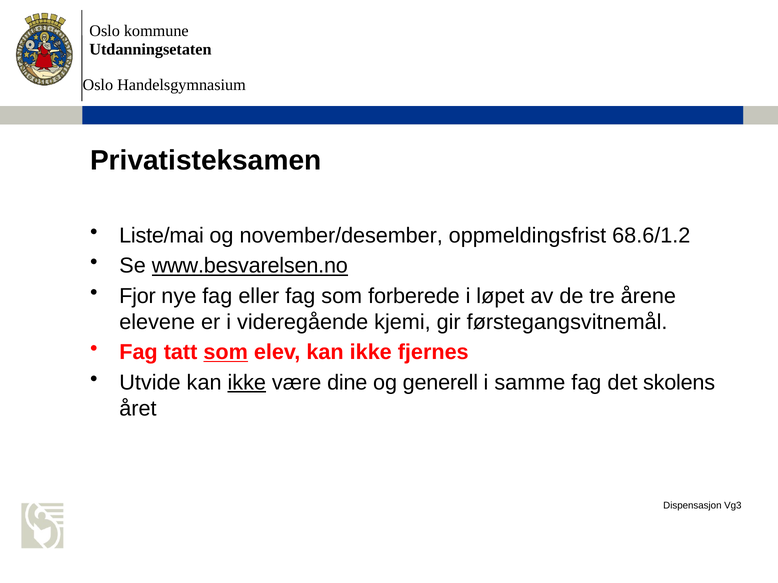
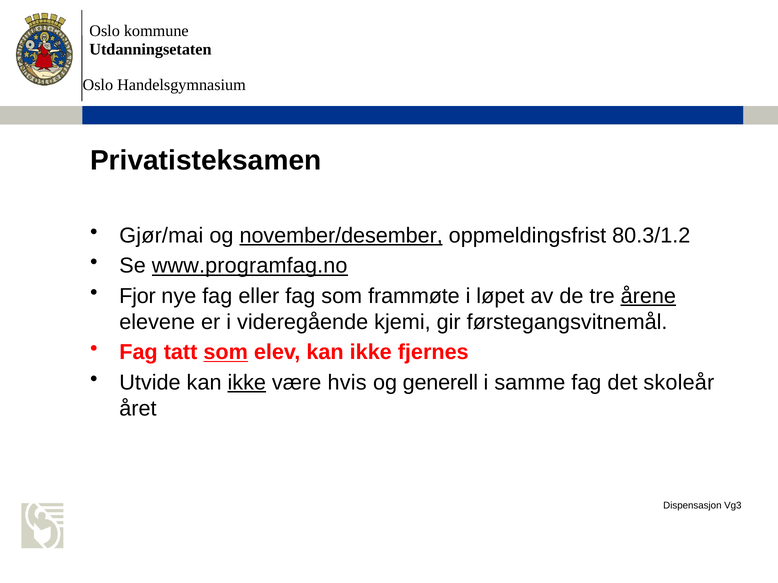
Liste/mai: Liste/mai -> Gjør/mai
november/desember underline: none -> present
68.6/1.2: 68.6/1.2 -> 80.3/1.2
www.besvarelsen.no: www.besvarelsen.no -> www.programfag.no
forberede: forberede -> frammøte
årene underline: none -> present
dine: dine -> hvis
skolens: skolens -> skoleår
